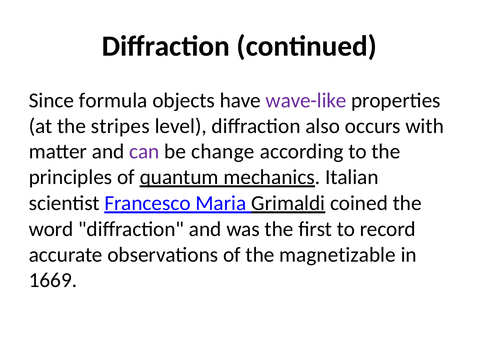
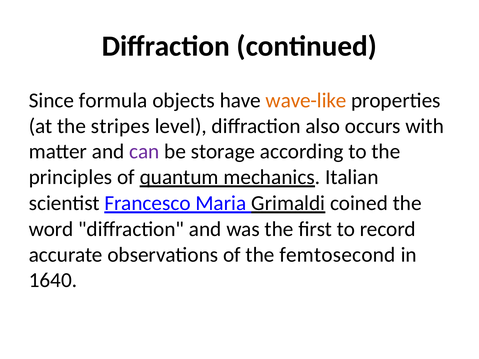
wave-like colour: purple -> orange
change: change -> storage
magnetizable: magnetizable -> femtosecond
1669: 1669 -> 1640
